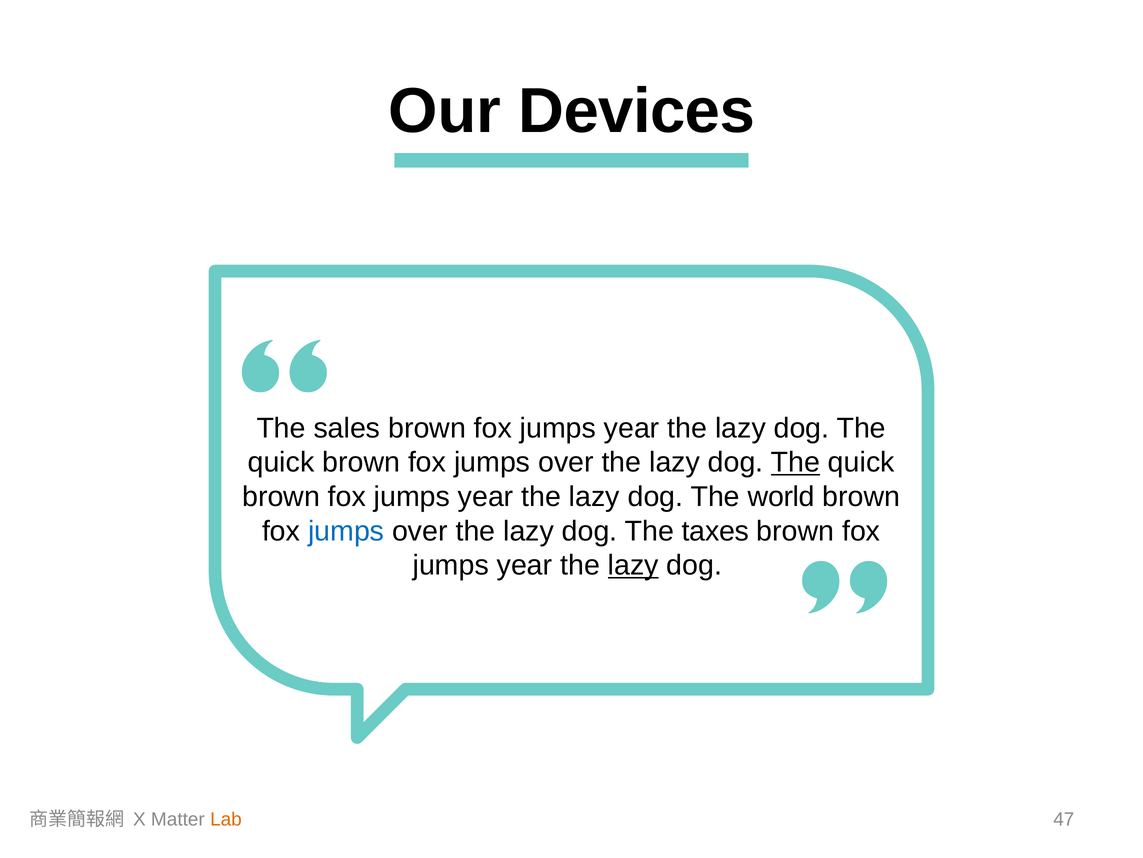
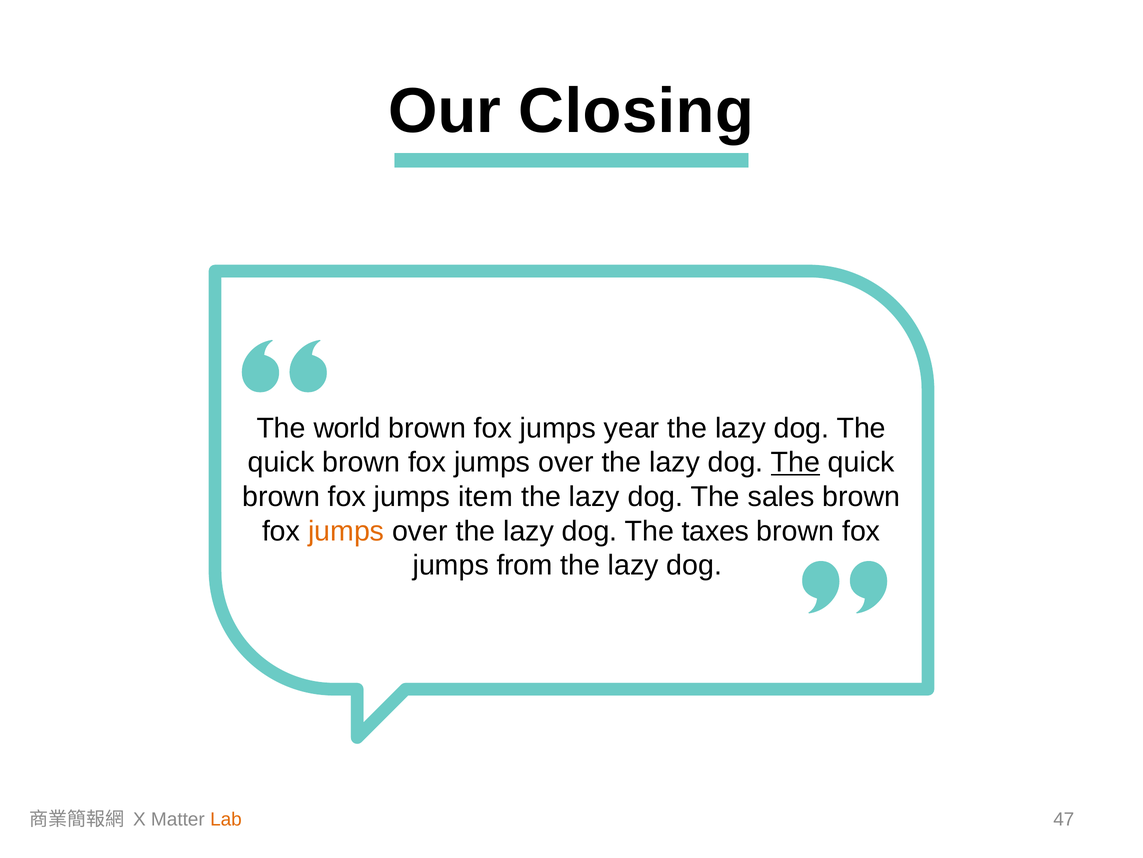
Devices: Devices -> Closing
sales: sales -> world
year at (486, 496): year -> item
world: world -> sales
jumps at (346, 531) colour: blue -> orange
year at (525, 565): year -> from
lazy at (633, 565) underline: present -> none
